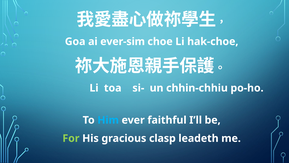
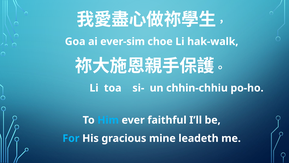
hak-choe: hak-choe -> hak-walk
For colour: light green -> light blue
clasp: clasp -> mine
